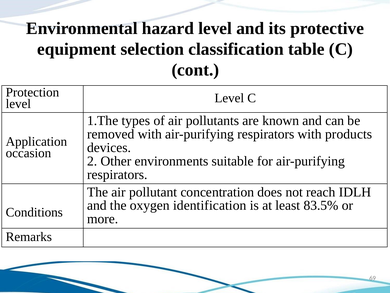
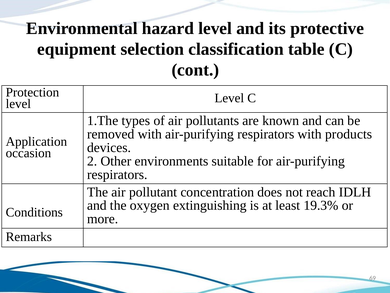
identification: identification -> extinguishing
83.5%: 83.5% -> 19.3%
